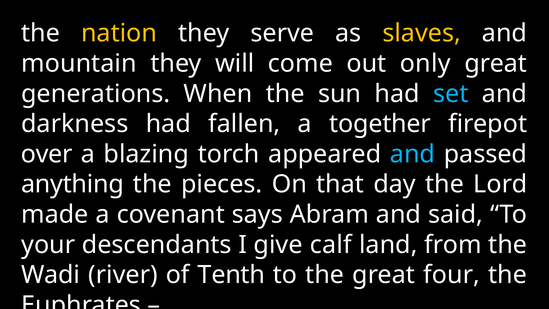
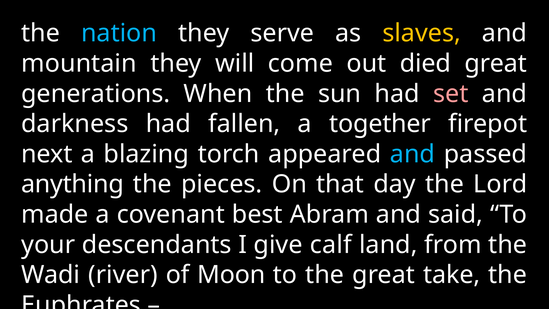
nation colour: yellow -> light blue
only: only -> died
set colour: light blue -> pink
over: over -> next
says: says -> best
Tenth: Tenth -> Moon
four: four -> take
